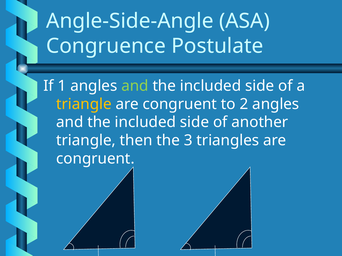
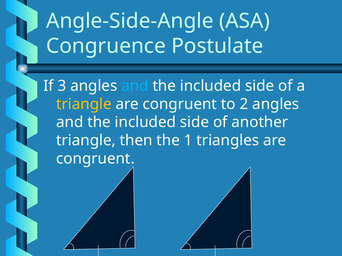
1: 1 -> 3
and at (135, 86) colour: light green -> light blue
3: 3 -> 1
